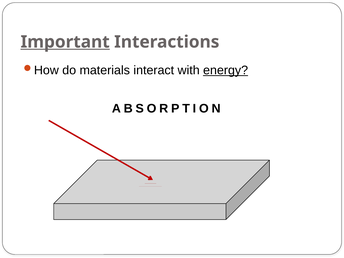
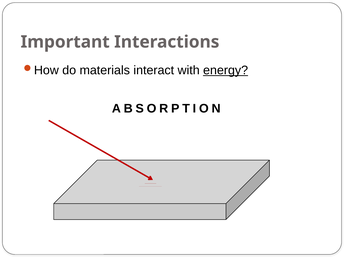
Important underline: present -> none
